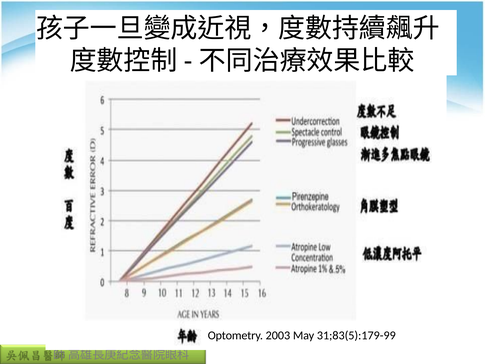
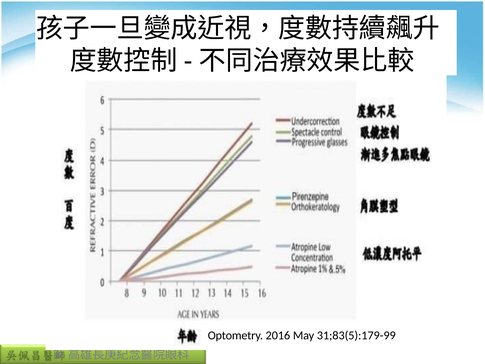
2003: 2003 -> 2016
